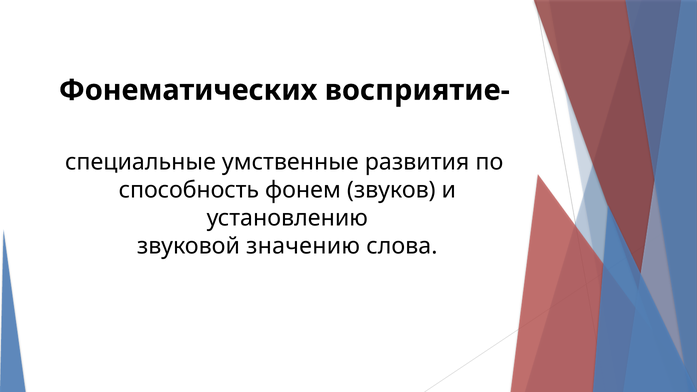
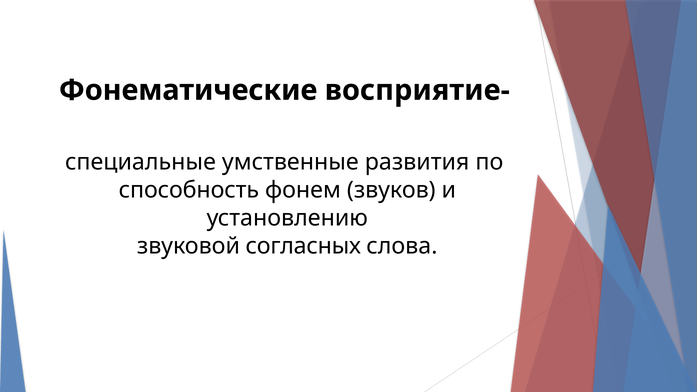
Фонематических: Фонематических -> Фонематические
значению: значению -> согласных
